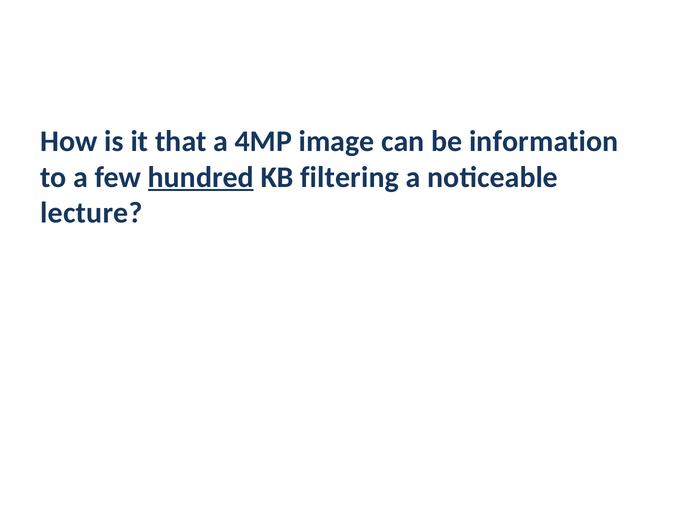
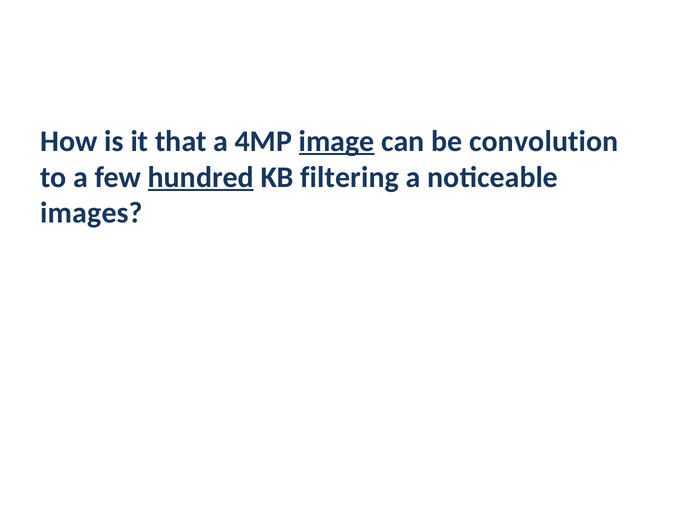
image underline: none -> present
information: information -> convolution
lecture: lecture -> images
